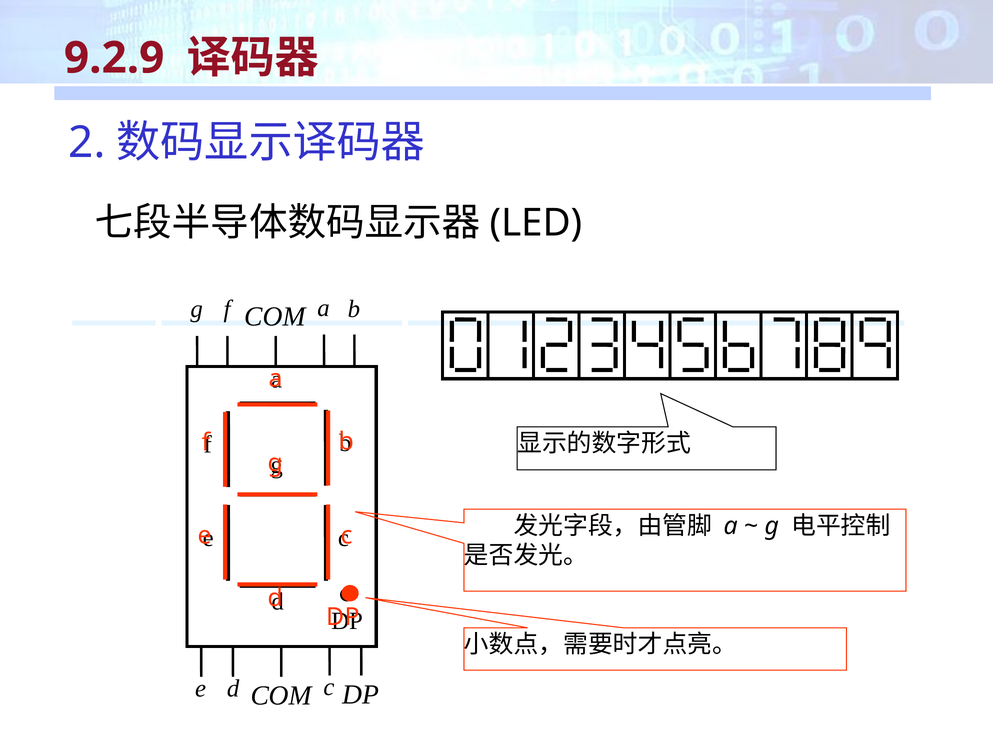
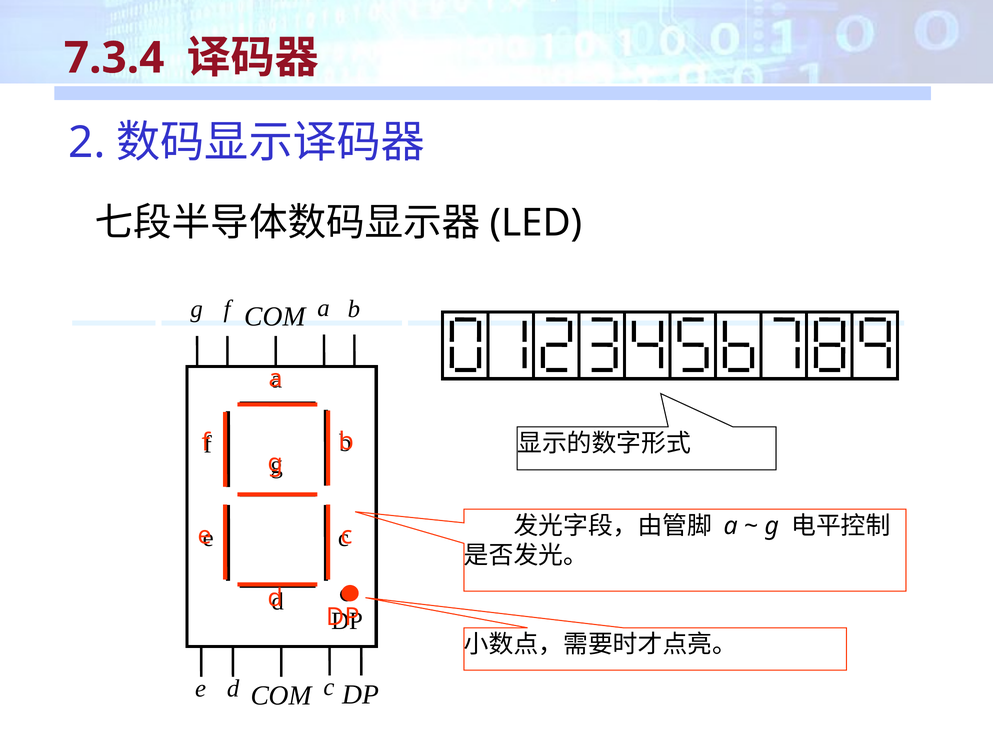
9.2.9: 9.2.9 -> 7.3.4
